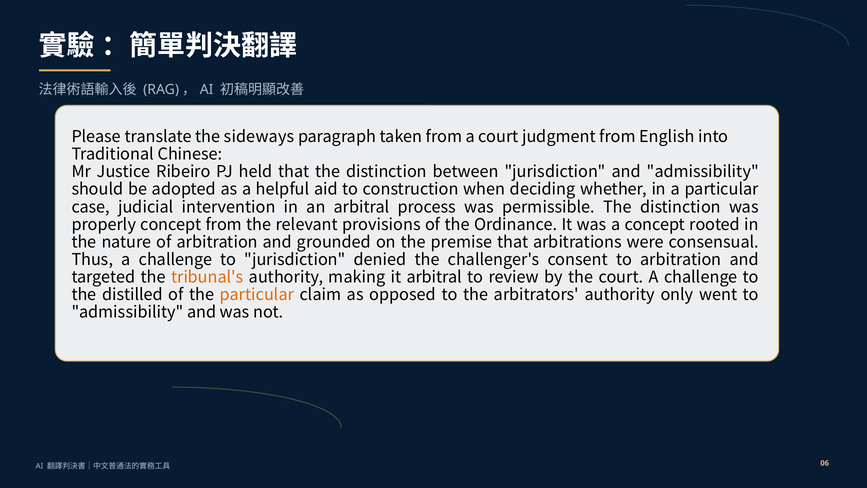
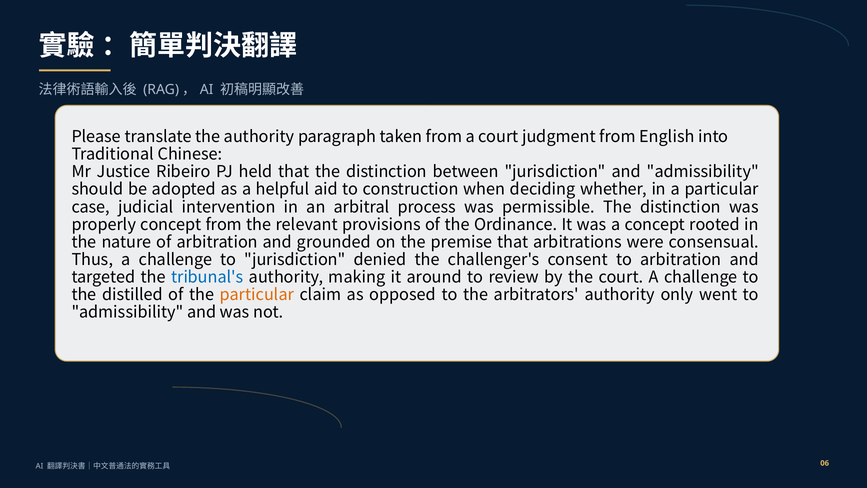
the sideways: sideways -> authority
tribunal's colour: orange -> blue
it arbitral: arbitral -> around
